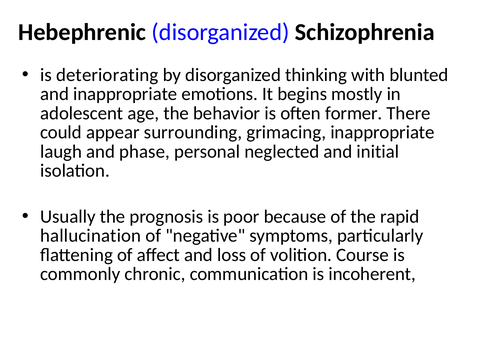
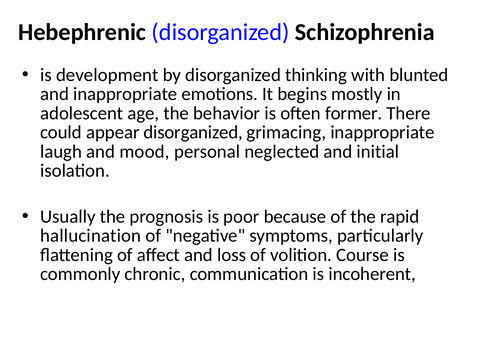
deteriorating: deteriorating -> development
appear surrounding: surrounding -> disorganized
phase: phase -> mood
